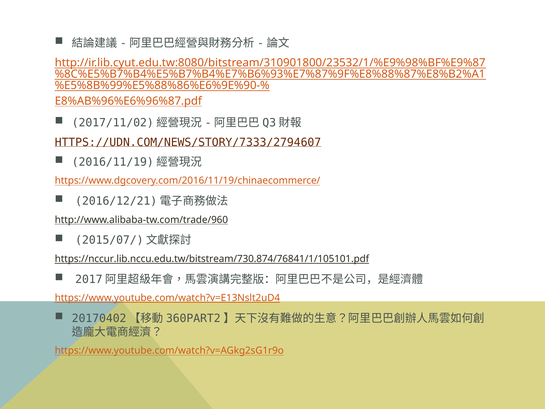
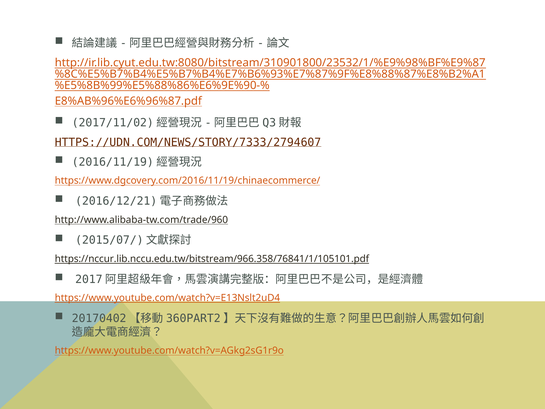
https://nccur.lib.nccu.edu.tw/bitstream/730.874/76841/1/105101.pdf: https://nccur.lib.nccu.edu.tw/bitstream/730.874/76841/1/105101.pdf -> https://nccur.lib.nccu.edu.tw/bitstream/966.358/76841/1/105101.pdf
